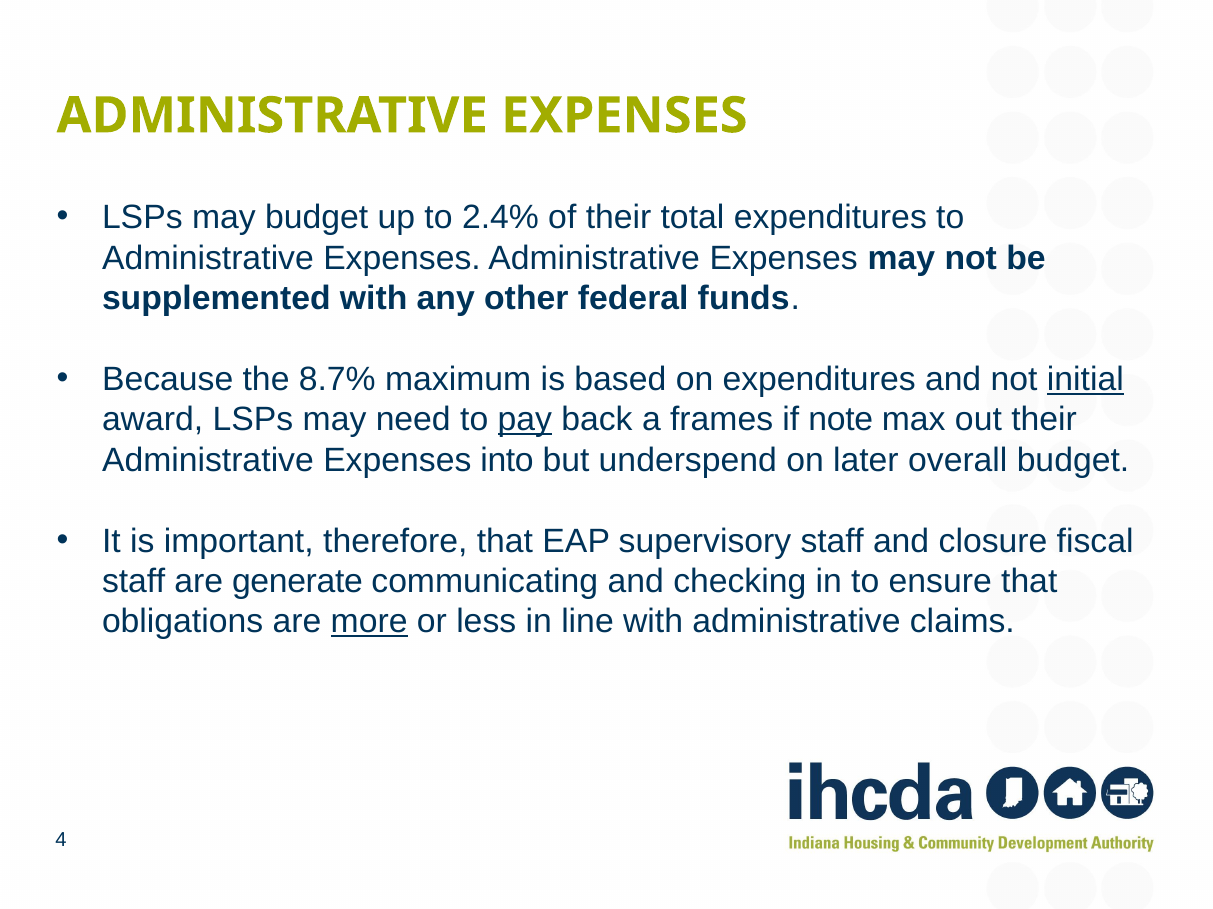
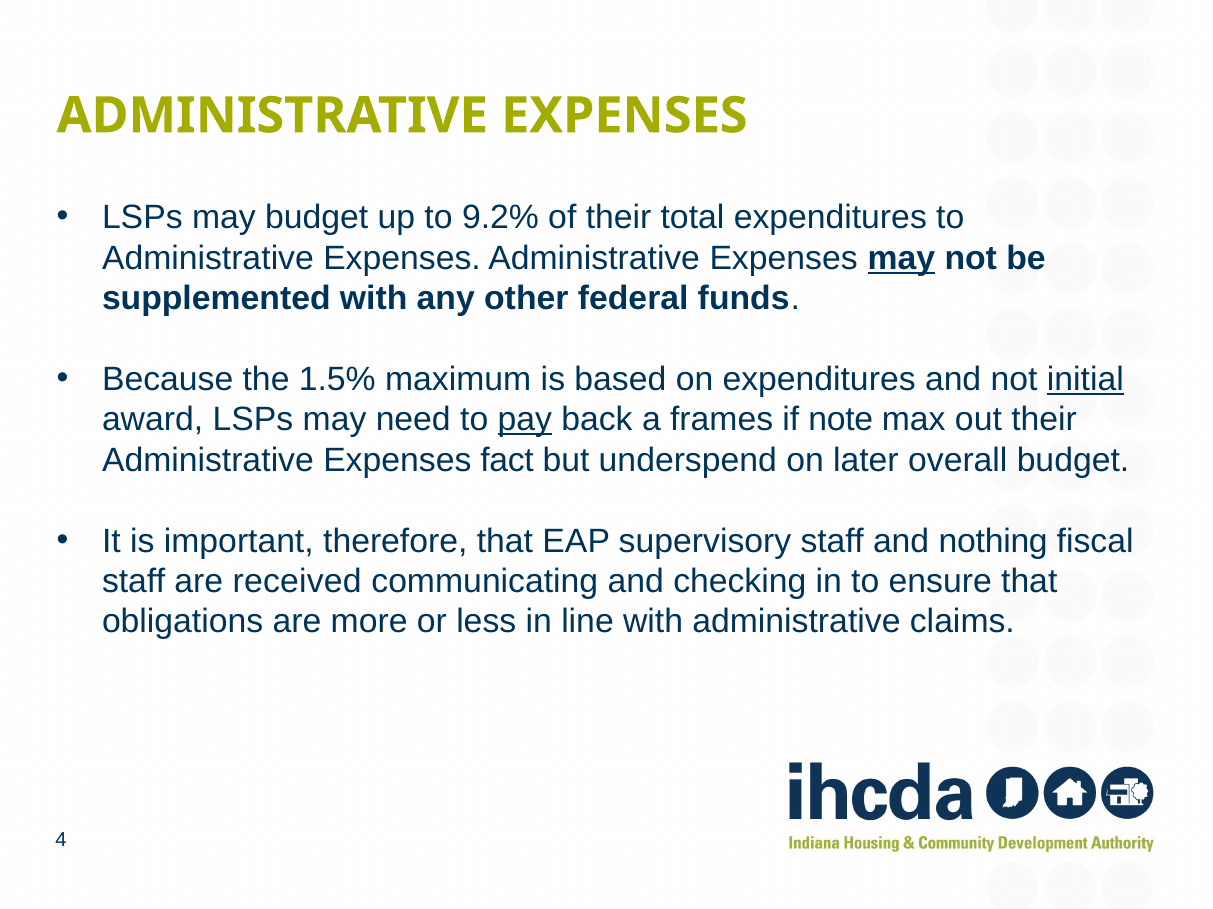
2.4%: 2.4% -> 9.2%
may at (901, 258) underline: none -> present
8.7%: 8.7% -> 1.5%
into: into -> fact
closure: closure -> nothing
generate: generate -> received
more underline: present -> none
